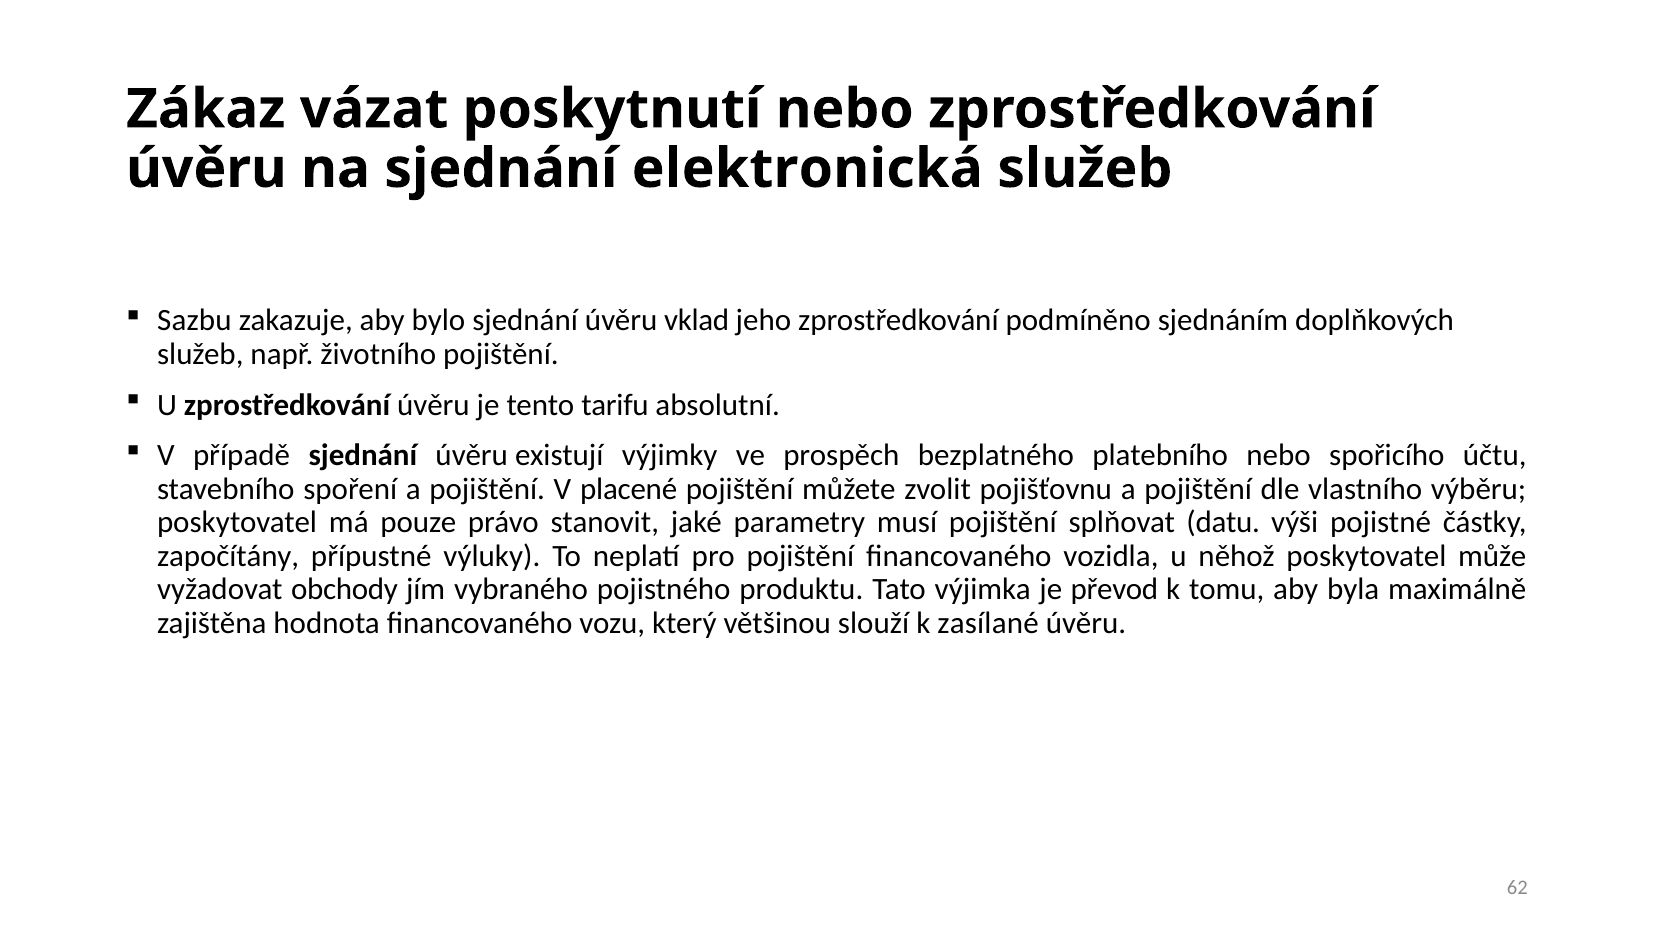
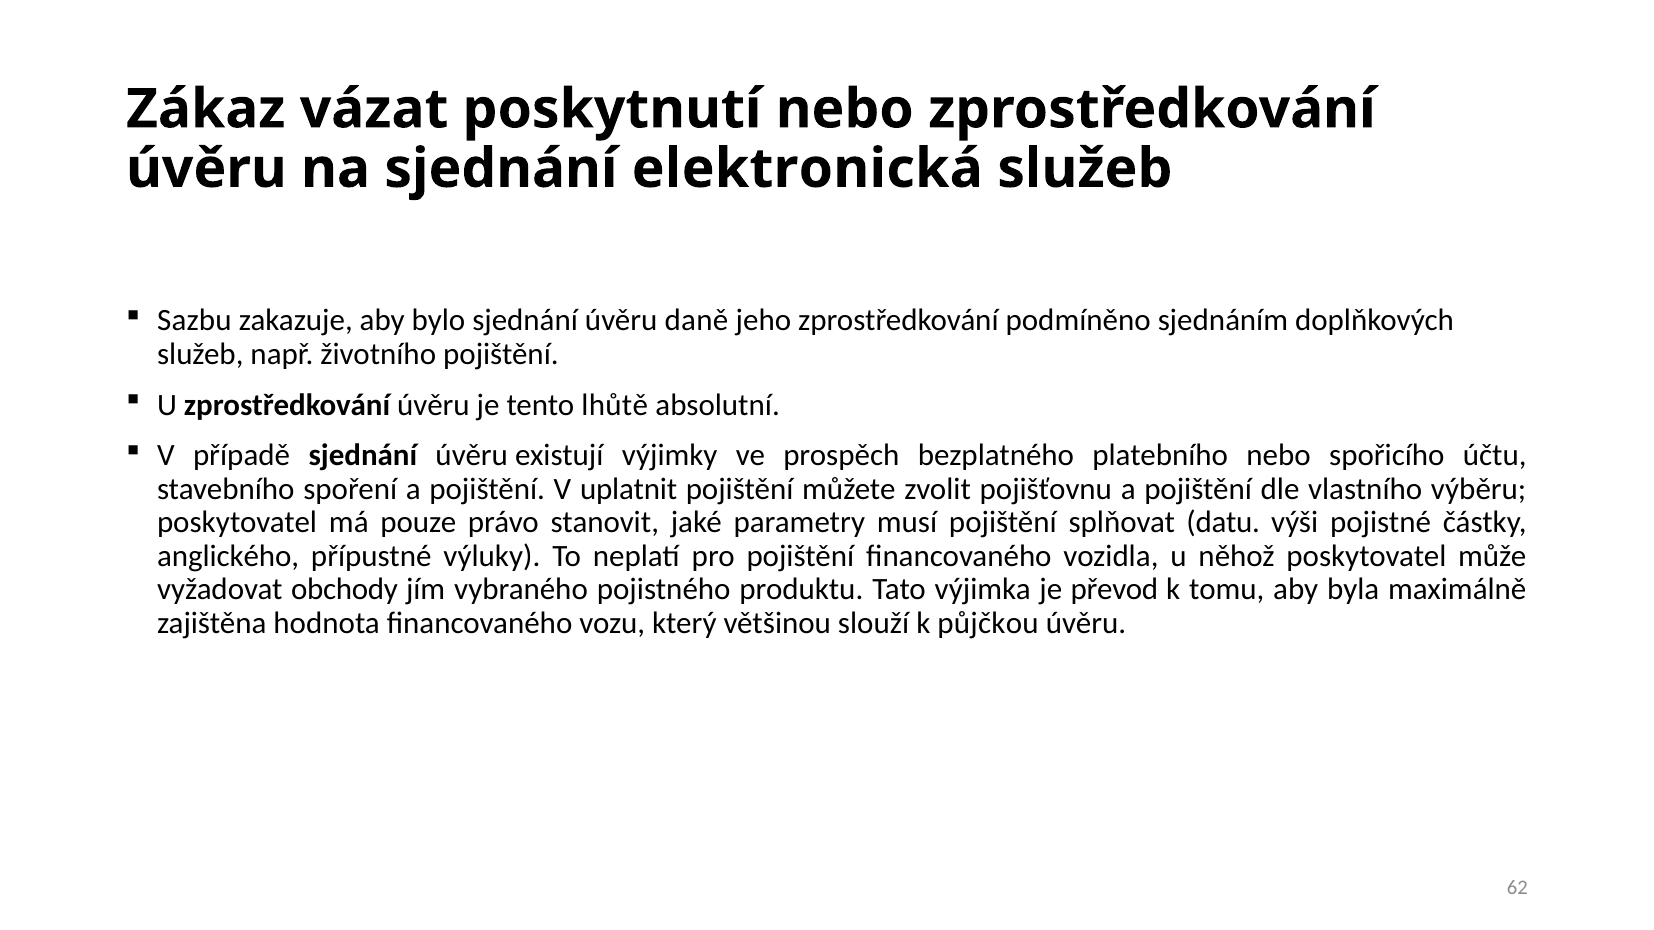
vklad: vklad -> daně
tarifu: tarifu -> lhůtě
placené: placené -> uplatnit
započítány: započítány -> anglického
zasílané: zasílané -> půjčkou
